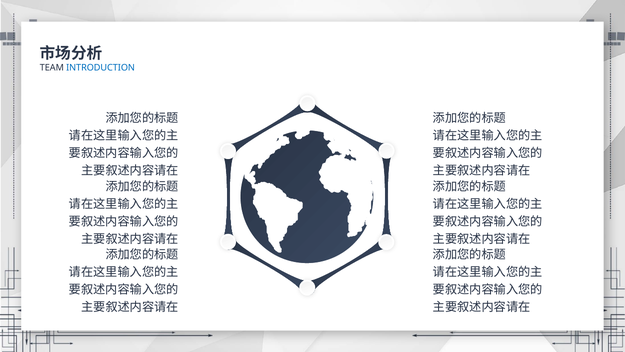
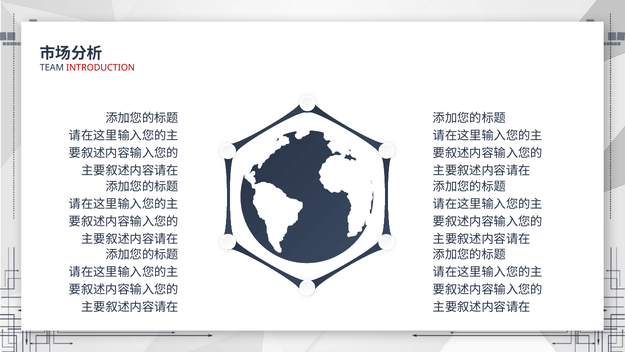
INTRODUCTION colour: blue -> red
